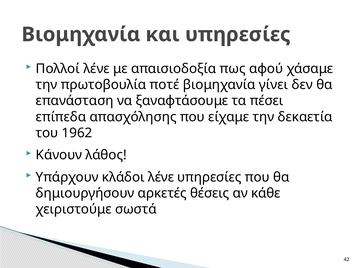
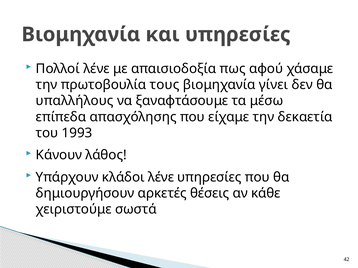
ποτέ: ποτέ -> τους
επανάσταση: επανάσταση -> υπαλλήλους
πέσει: πέσει -> μέσω
1962: 1962 -> 1993
